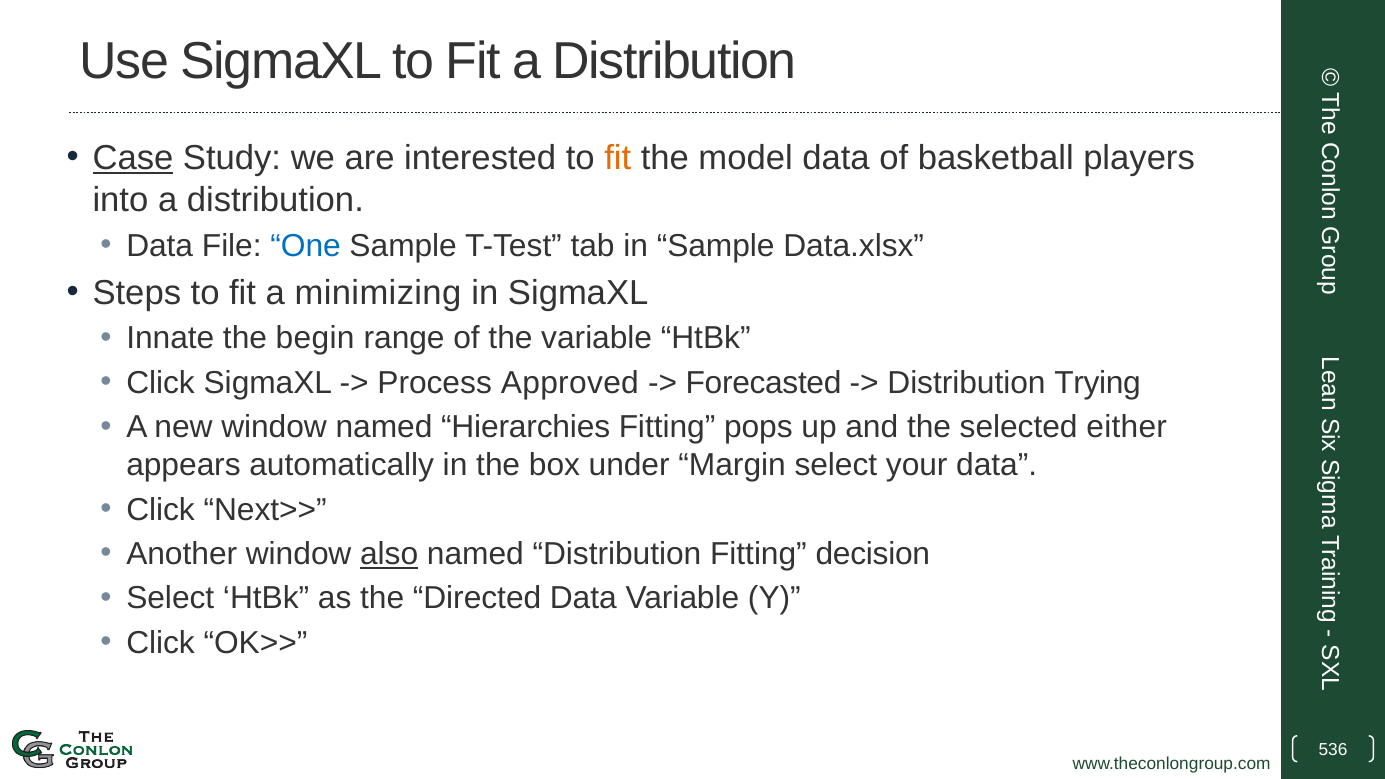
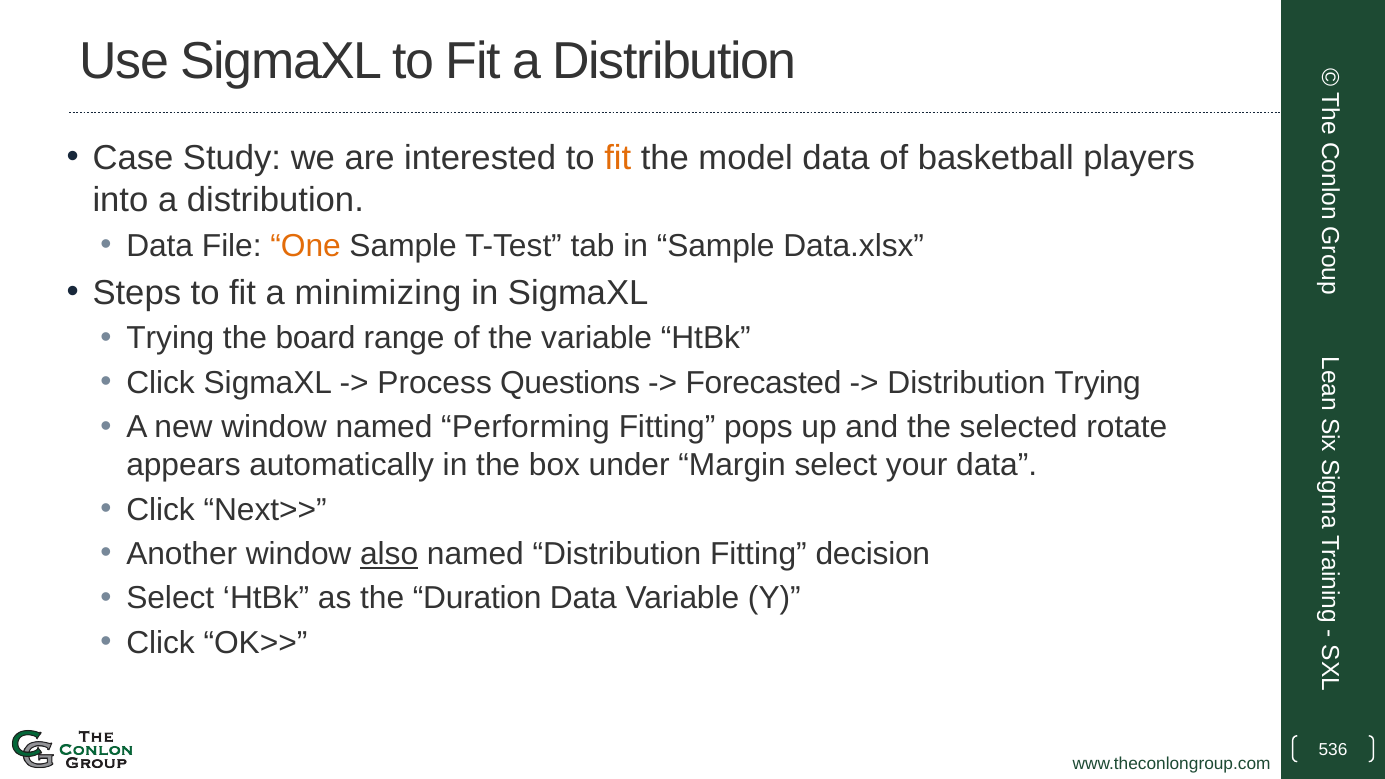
Case underline: present -> none
One colour: blue -> orange
Innate at (170, 339): Innate -> Trying
begin: begin -> board
Approved: Approved -> Questions
Hierarchies: Hierarchies -> Performing
either: either -> rotate
Directed: Directed -> Duration
